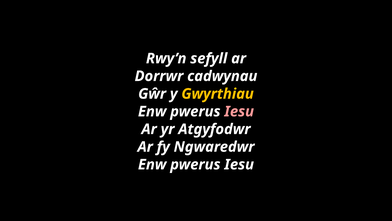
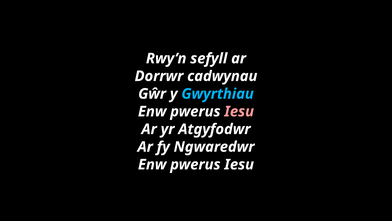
Gwyrthiau colour: yellow -> light blue
